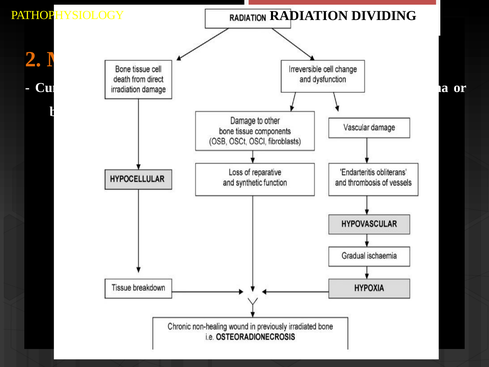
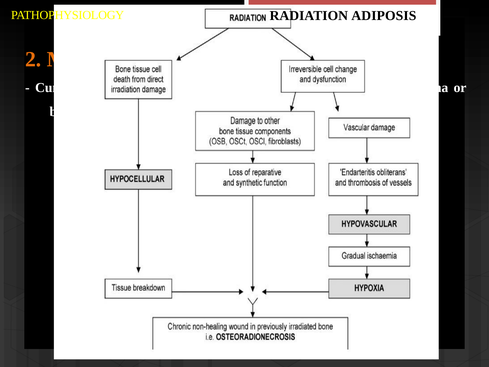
DIVIDING: DIVIDING -> ADIPOSIS
